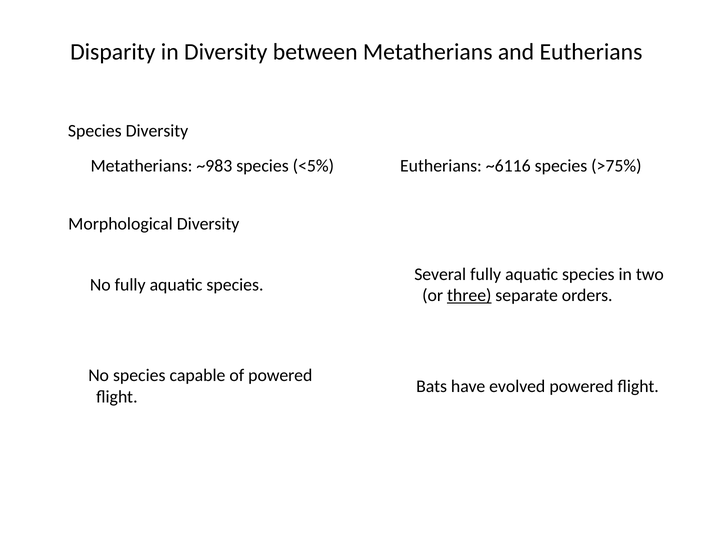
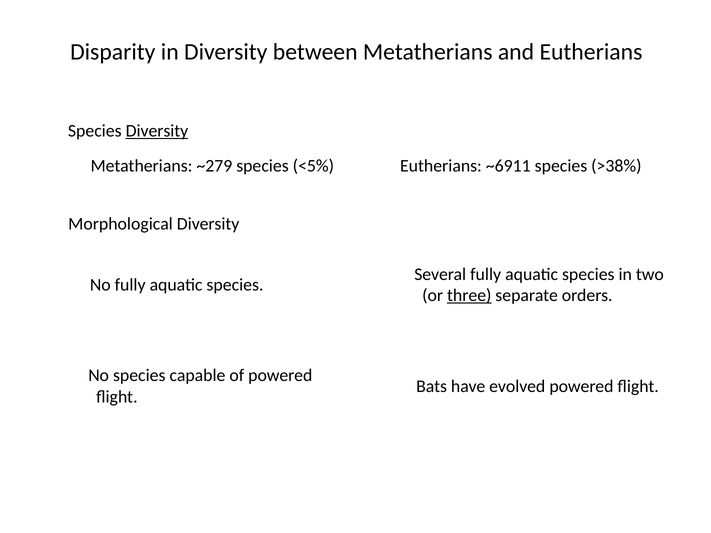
Diversity at (157, 131) underline: none -> present
~983: ~983 -> ~279
~6116: ~6116 -> ~6911
>75%: >75% -> >38%
